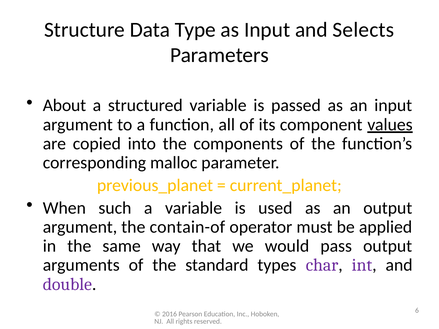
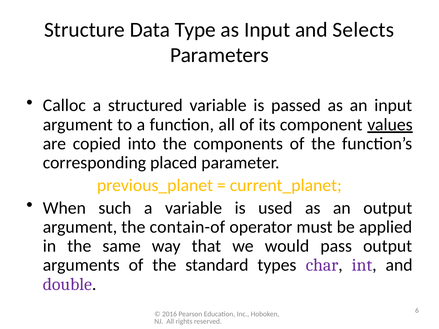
About: About -> Calloc
malloc: malloc -> placed
